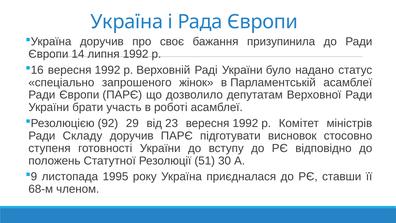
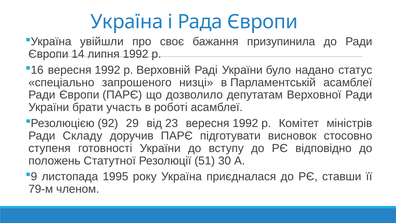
доручив at (102, 42): доручив -> увійшли
жінок: жінок -> низці
68-м: 68-м -> 79-м
